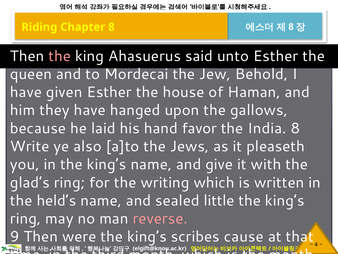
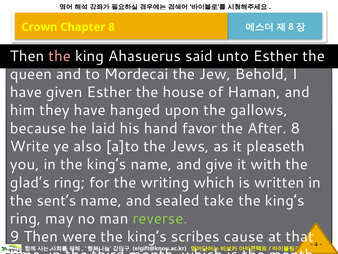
Riding: Riding -> Crown
India: India -> After
held’s: held’s -> sent’s
little: little -> take
reverse colour: pink -> light green
